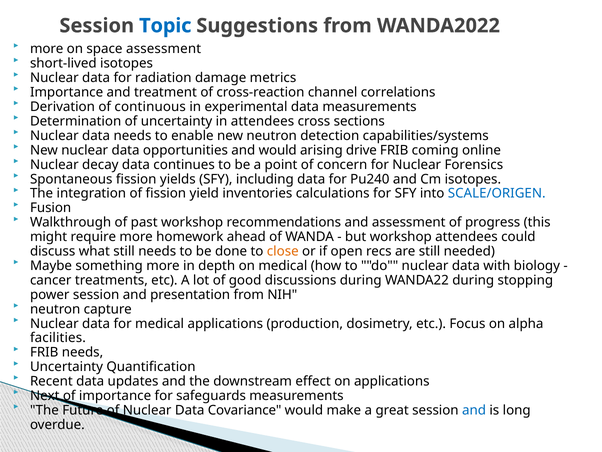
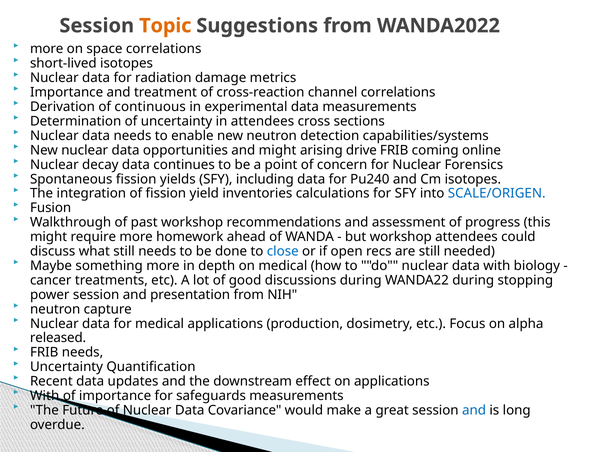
Topic colour: blue -> orange
space assessment: assessment -> correlations
and would: would -> might
close colour: orange -> blue
facilities: facilities -> released
Next at (45, 395): Next -> With
